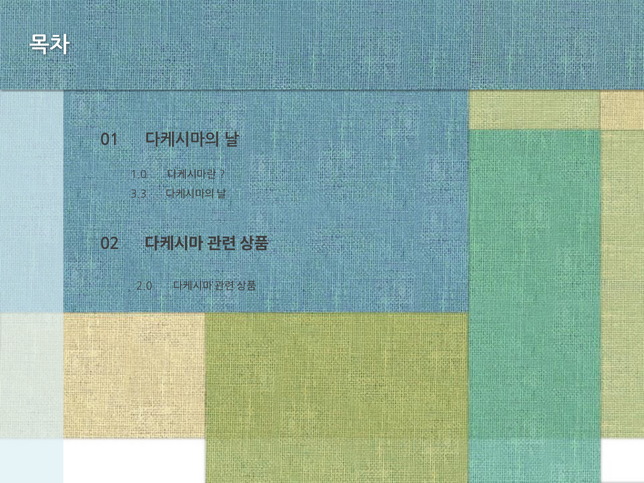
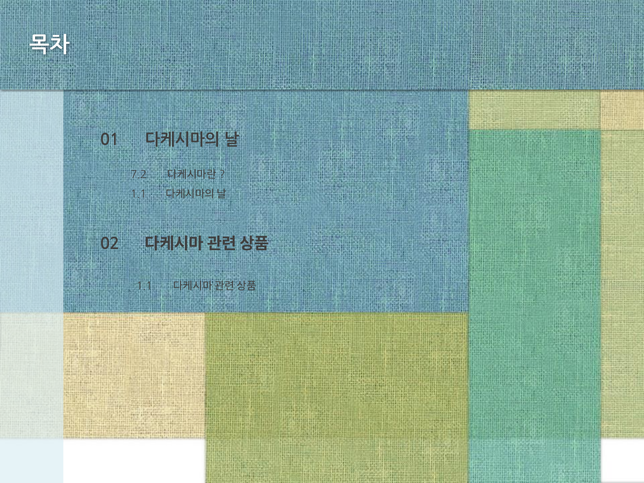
1.0: 1.0 -> 7.2
3.3 at (139, 194): 3.3 -> 1.1
2.0 at (144, 286): 2.0 -> 1.1
